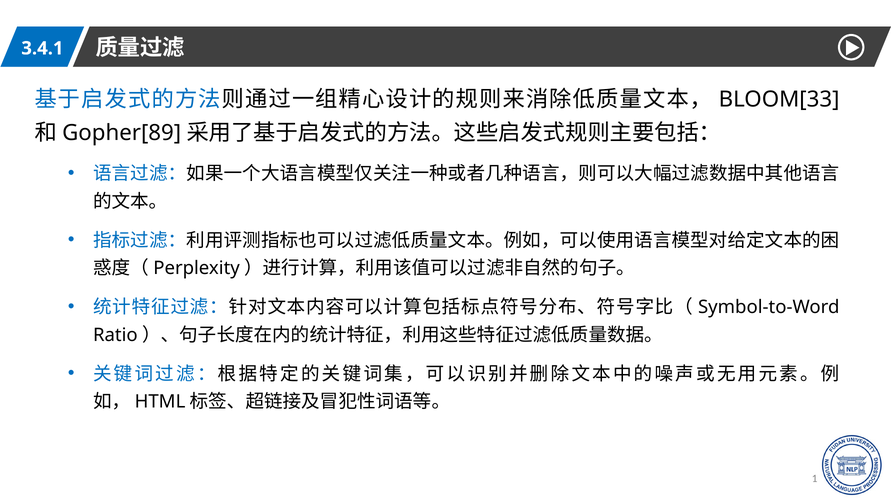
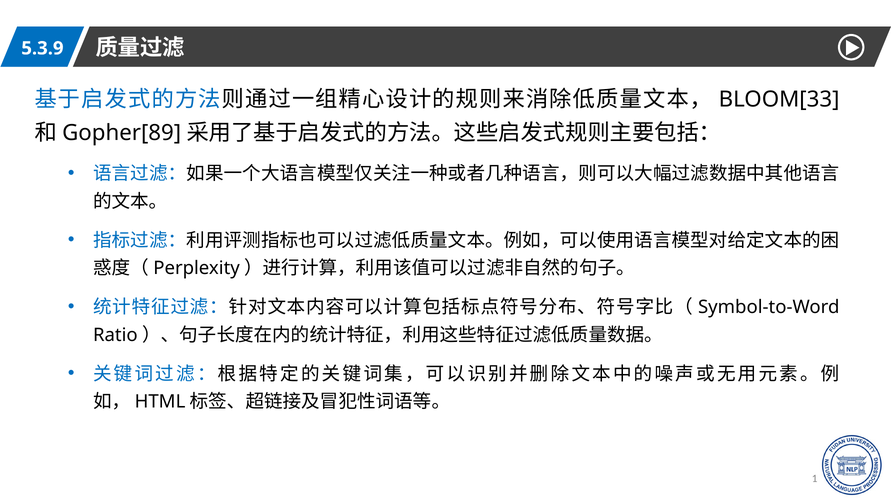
3.4.1: 3.4.1 -> 5.3.9
